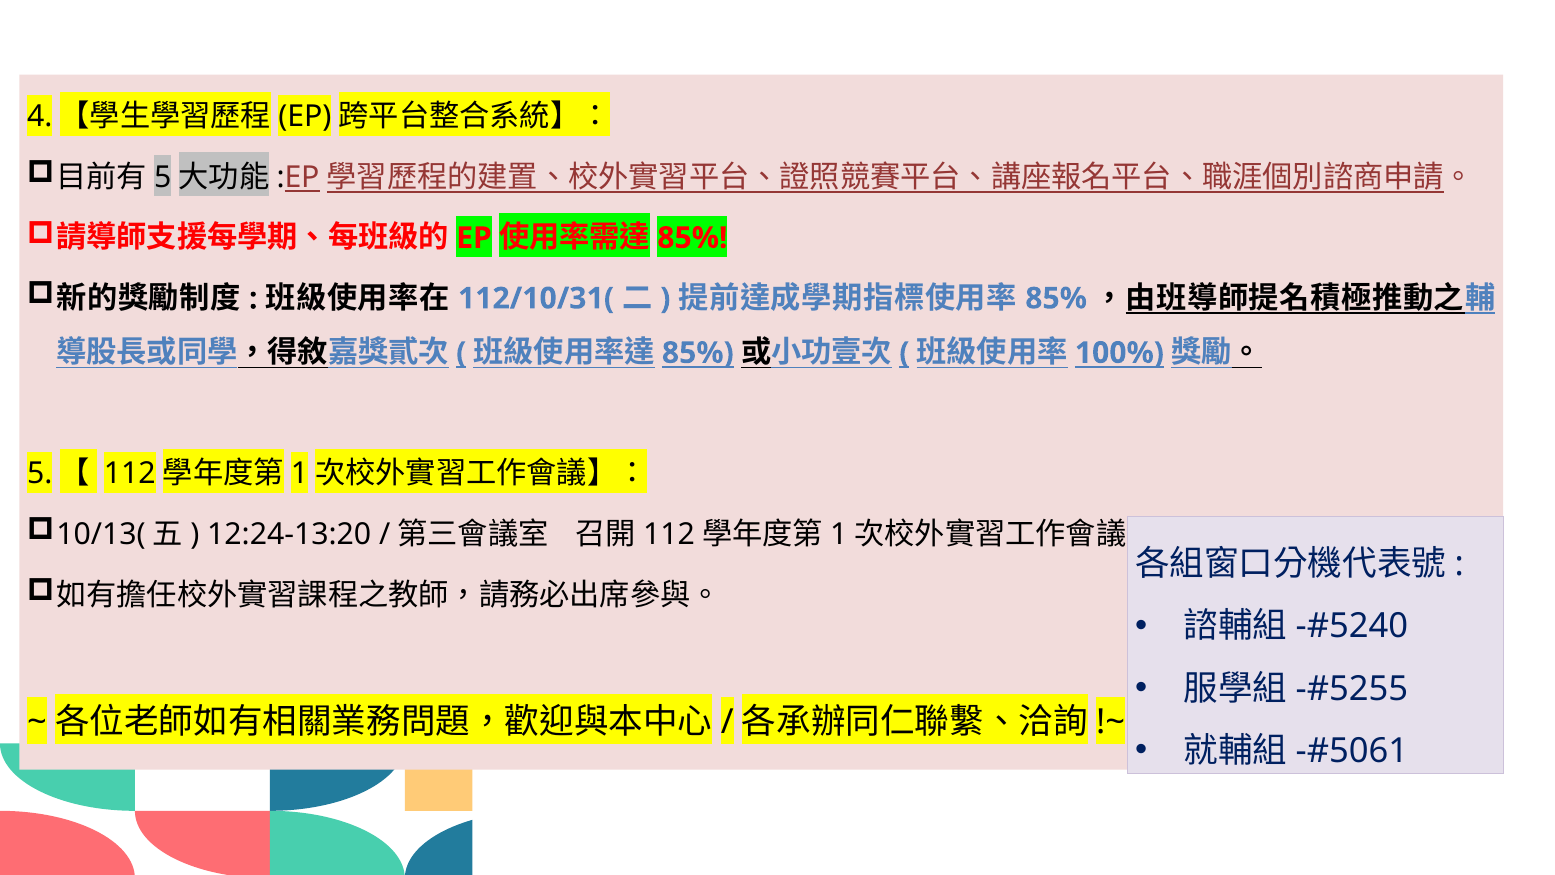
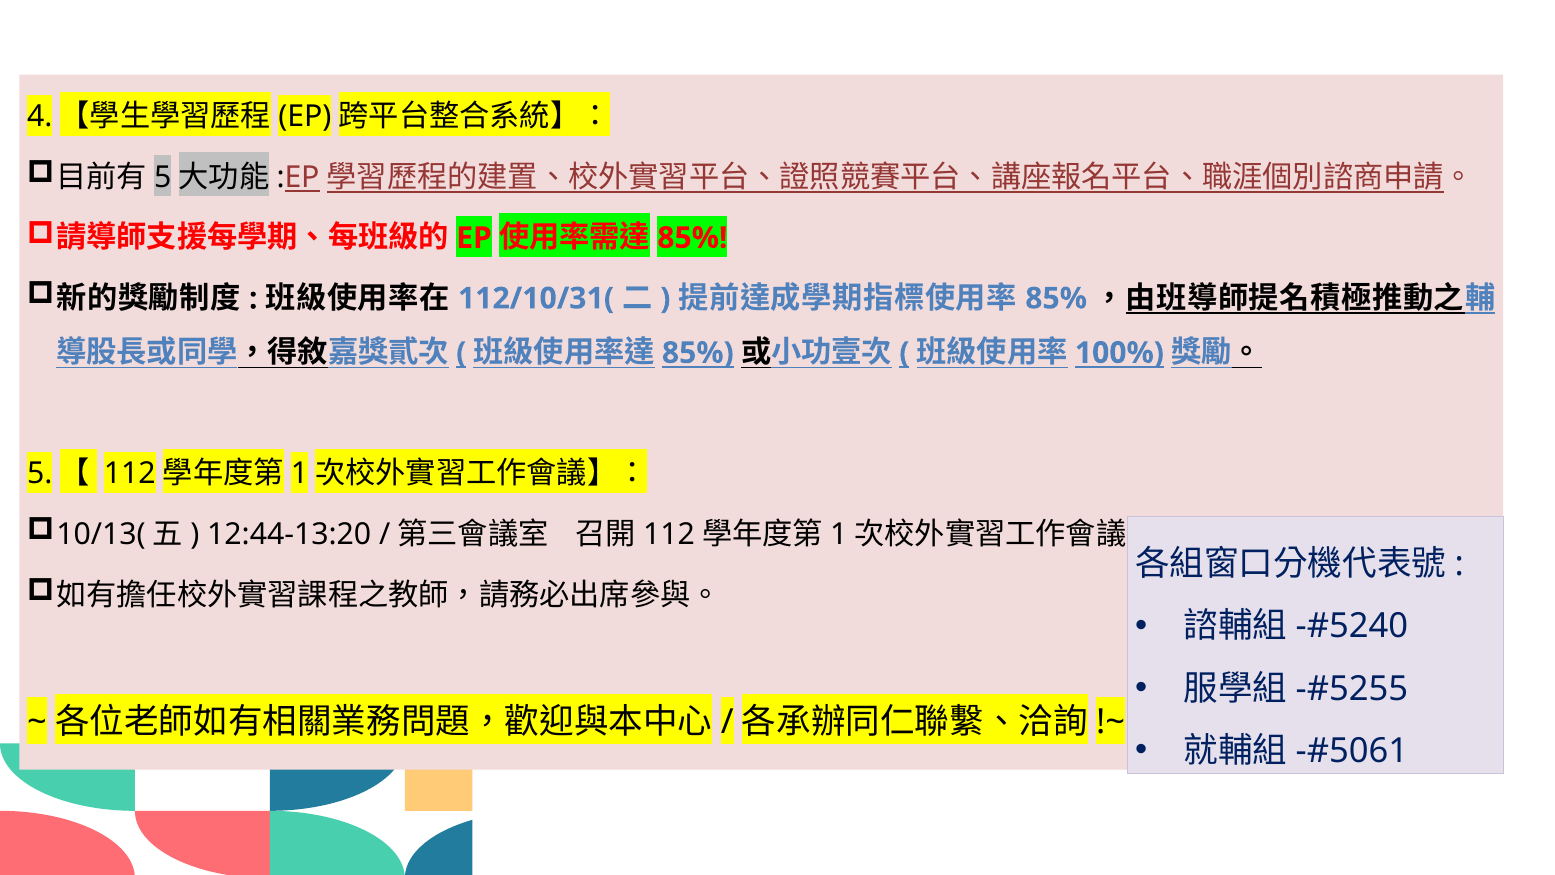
12:24-13:20: 12:24-13:20 -> 12:44-13:20
